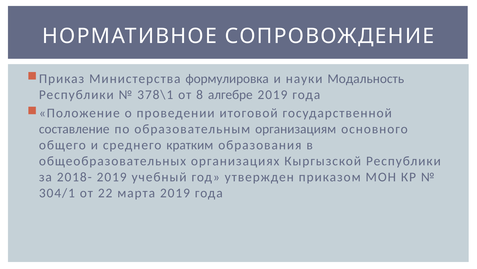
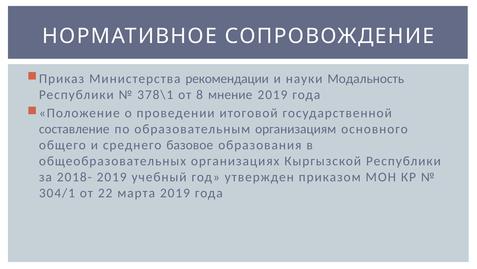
формулировка: формулировка -> рекомендации
алгебре: алгебре -> мнение
кратким: кратким -> базовое
